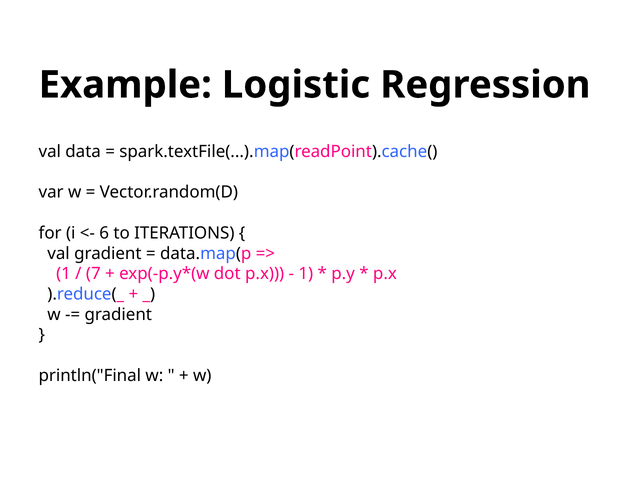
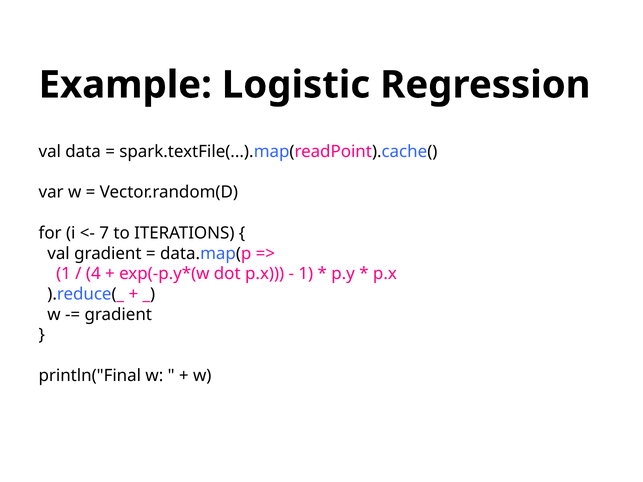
6: 6 -> 7
7: 7 -> 4
